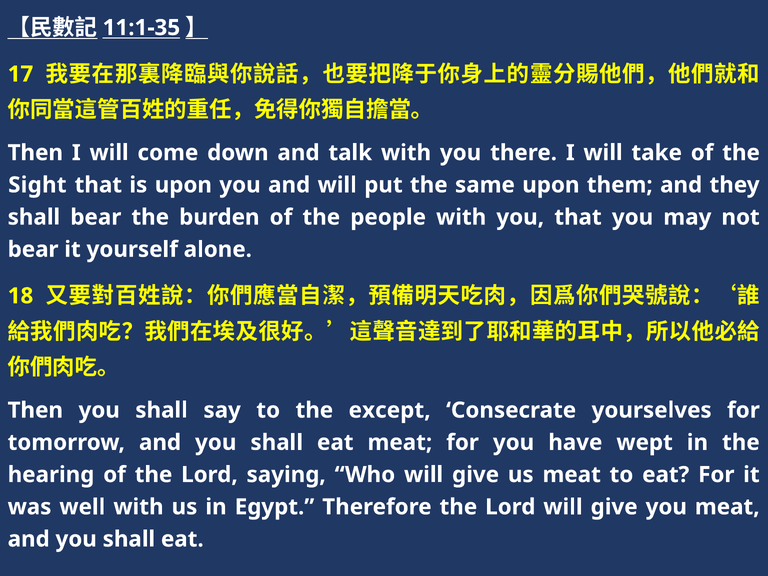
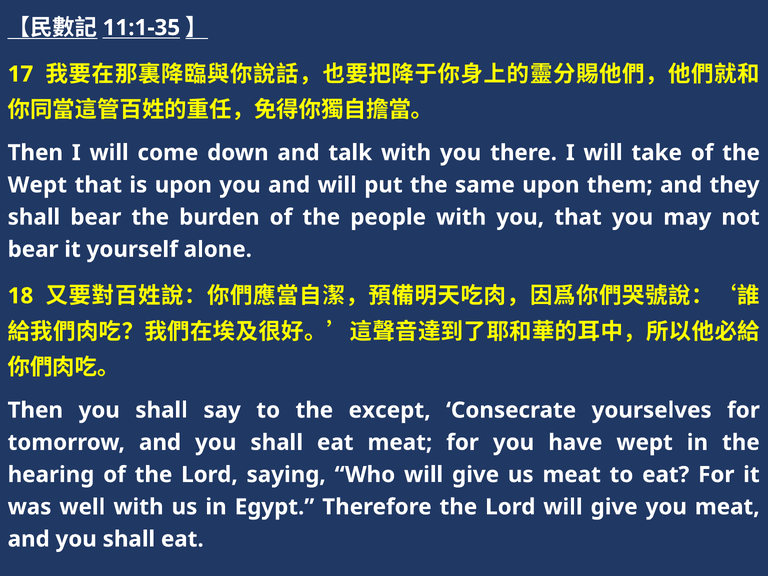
Sight at (37, 185): Sight -> Wept
